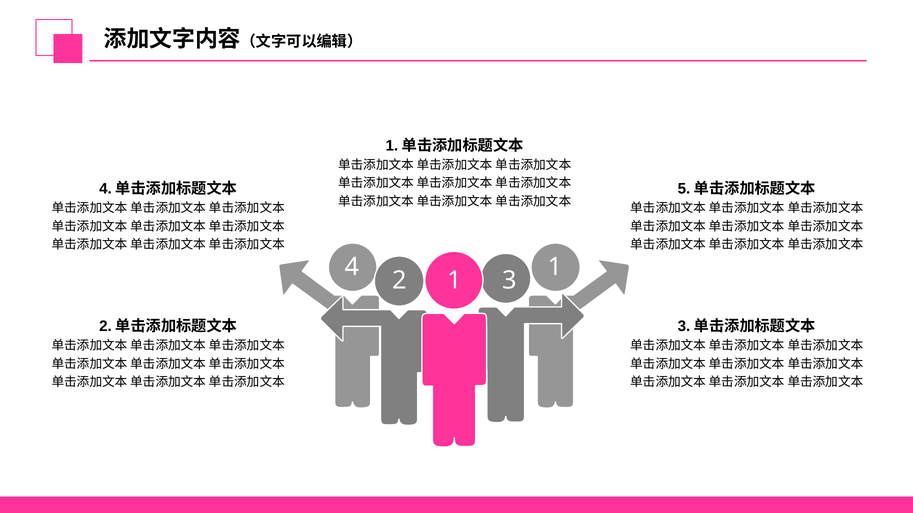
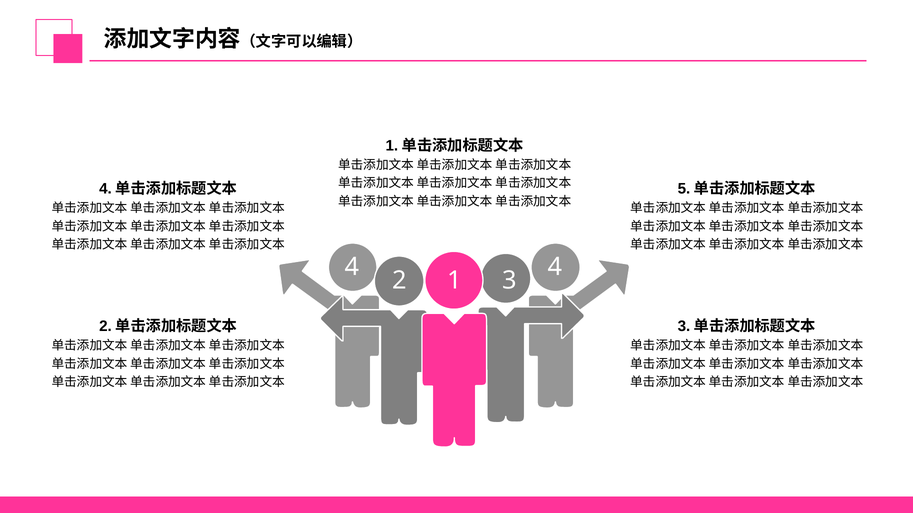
4 1: 1 -> 4
